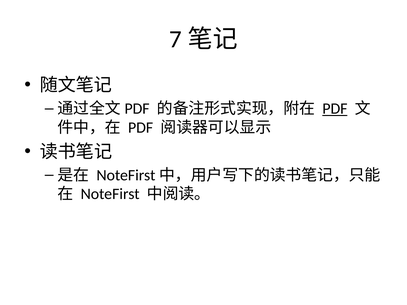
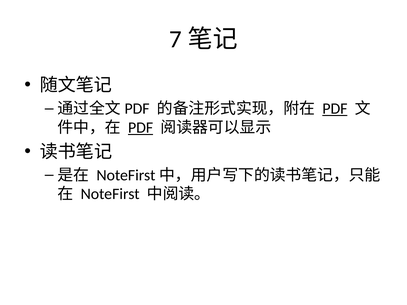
PDF at (141, 128) underline: none -> present
